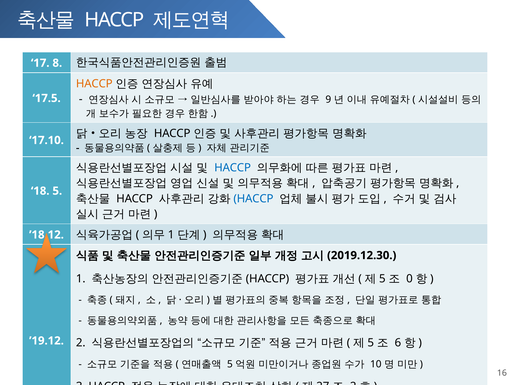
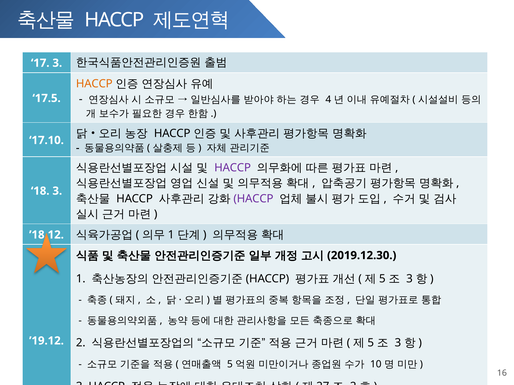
17 8: 8 -> 3
9: 9 -> 4
HACCP at (233, 168) colour: blue -> purple
18 5: 5 -> 3
HACCP at (253, 199) colour: blue -> purple
0 at (410, 279): 0 -> 3
6 at (398, 343): 6 -> 3
